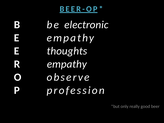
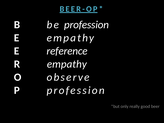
be electronic: electronic -> profession
thoughts: thoughts -> reference
